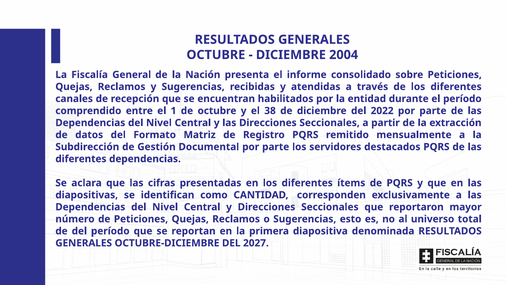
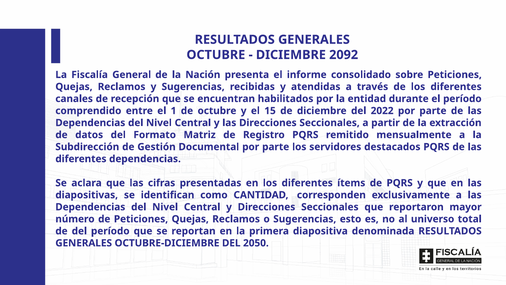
2004: 2004 -> 2092
38: 38 -> 15
2027: 2027 -> 2050
